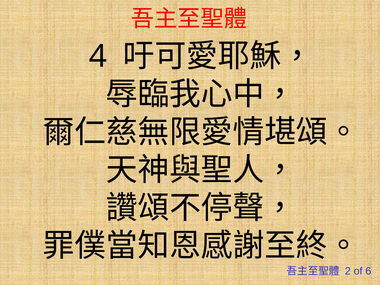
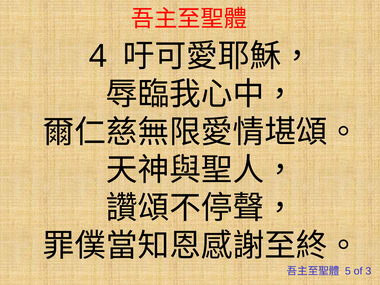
2: 2 -> 5
6: 6 -> 3
